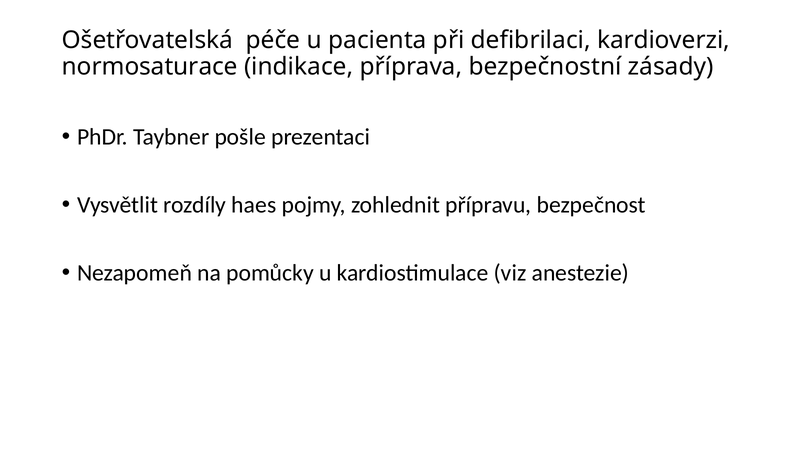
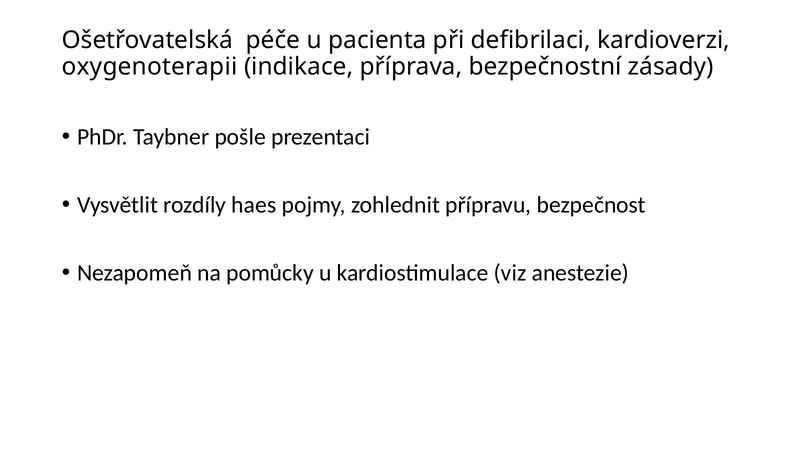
normosaturace: normosaturace -> oxygenoterapii
